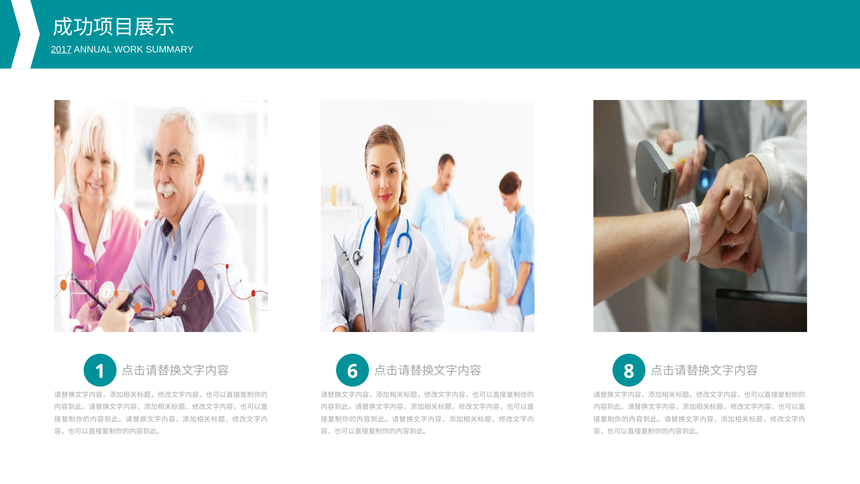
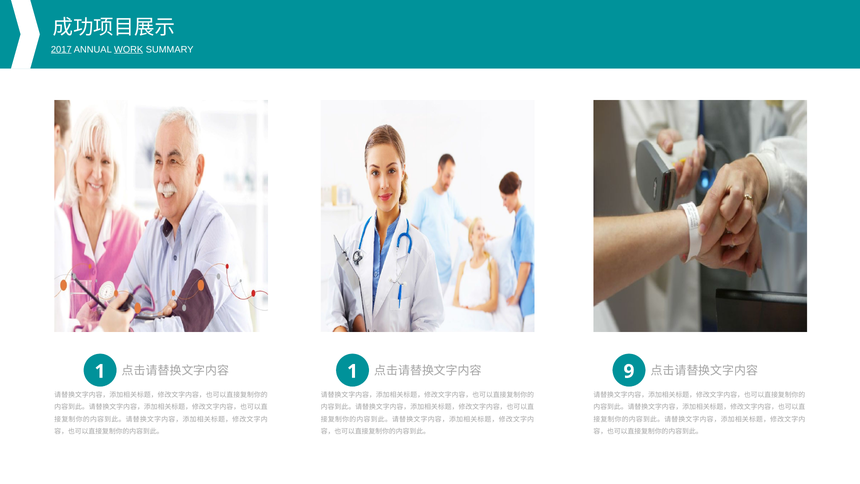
WORK underline: none -> present
6 at (353, 371): 6 -> 1
8: 8 -> 9
